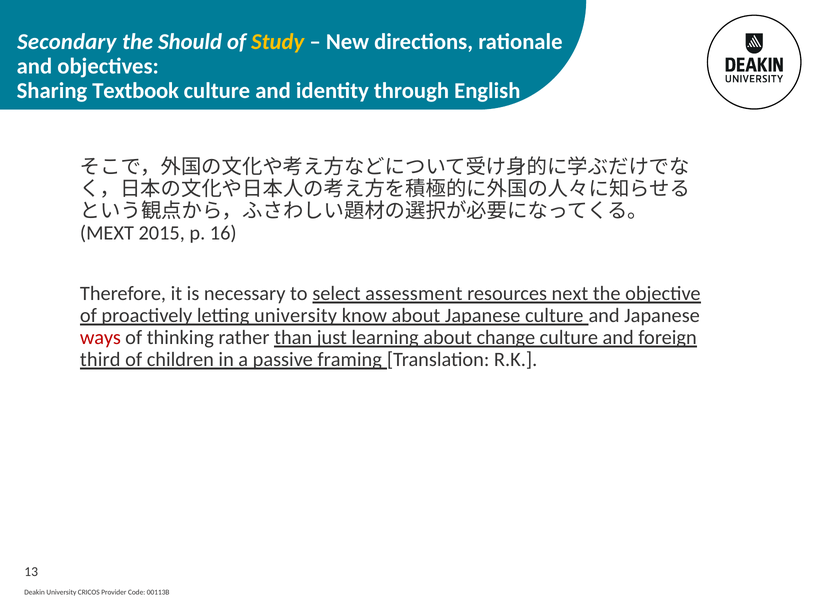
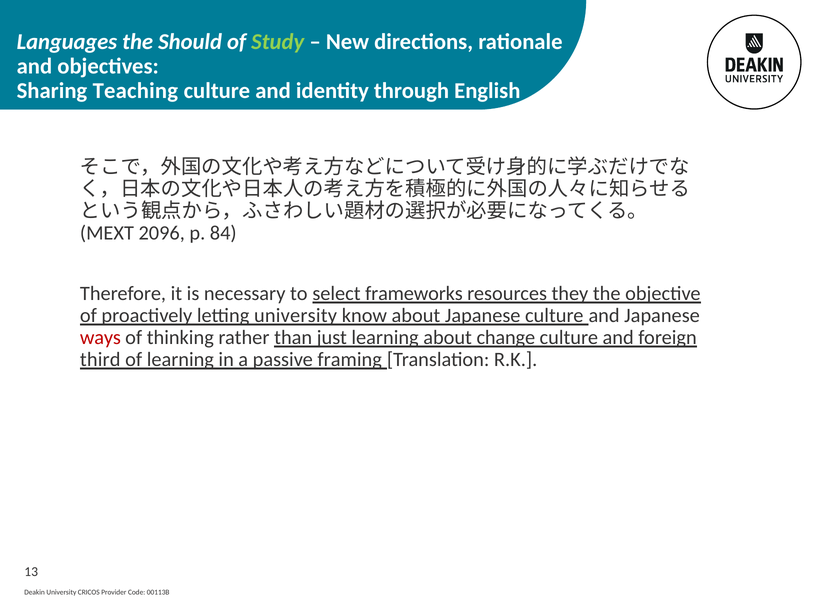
Secondary: Secondary -> Languages
Study colour: yellow -> light green
Textbook: Textbook -> Teaching
2015: 2015 -> 2096
16: 16 -> 84
assessment: assessment -> frameworks
next: next -> they
of children: children -> learning
